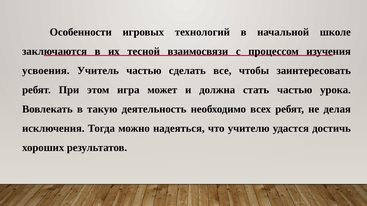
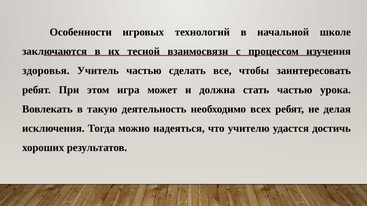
усвоения: усвоения -> здоровья
